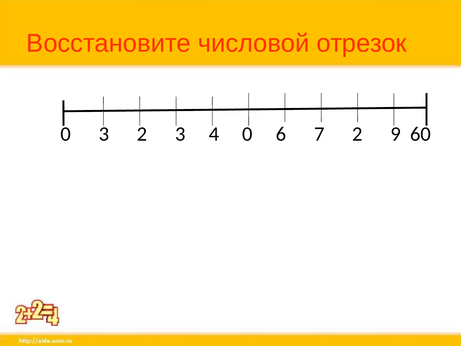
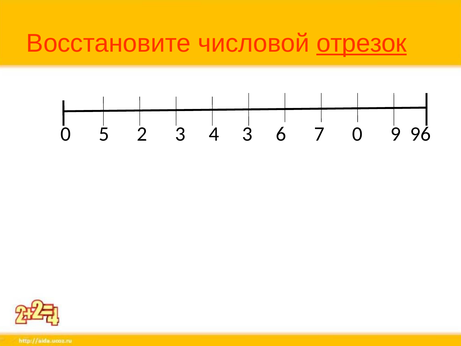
отрезок underline: none -> present
0 3: 3 -> 5
4 0: 0 -> 3
7 2: 2 -> 0
60: 60 -> 96
